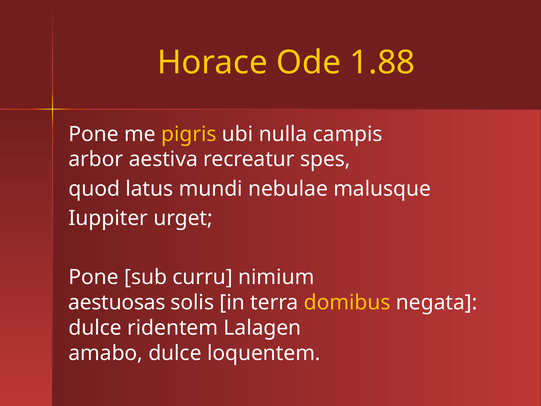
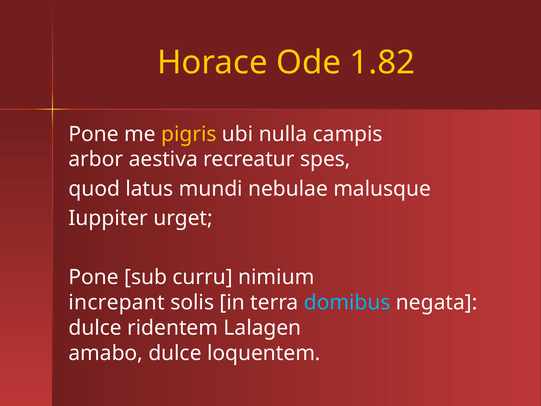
1.88: 1.88 -> 1.82
aestuosas: aestuosas -> increpant
domibus colour: yellow -> light blue
